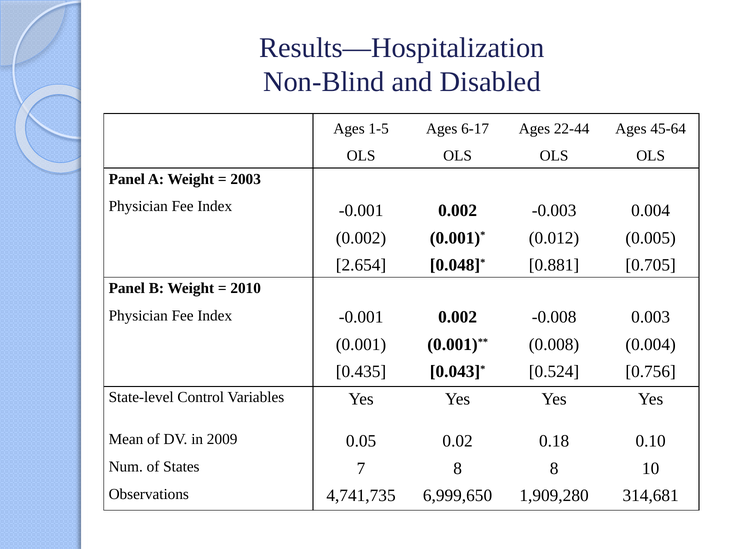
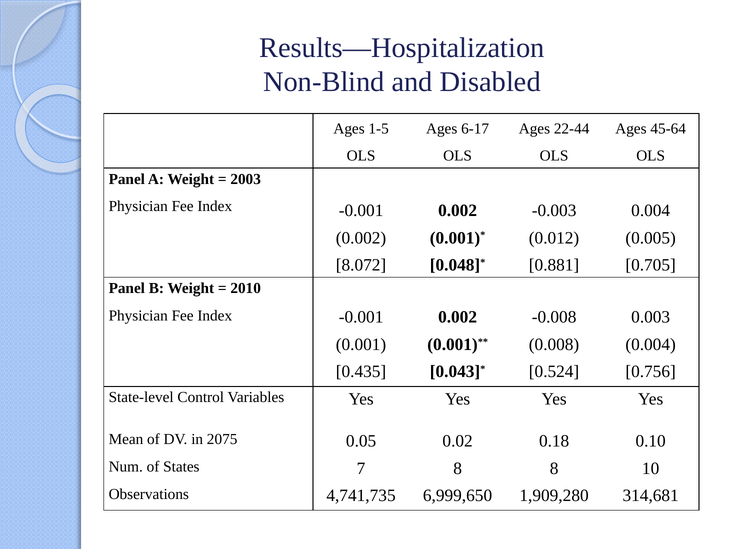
2.654: 2.654 -> 8.072
2009: 2009 -> 2075
